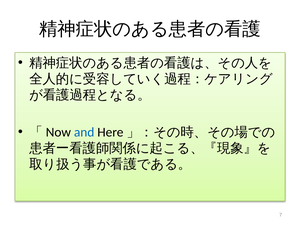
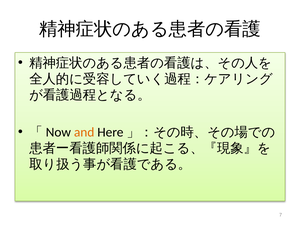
and colour: blue -> orange
